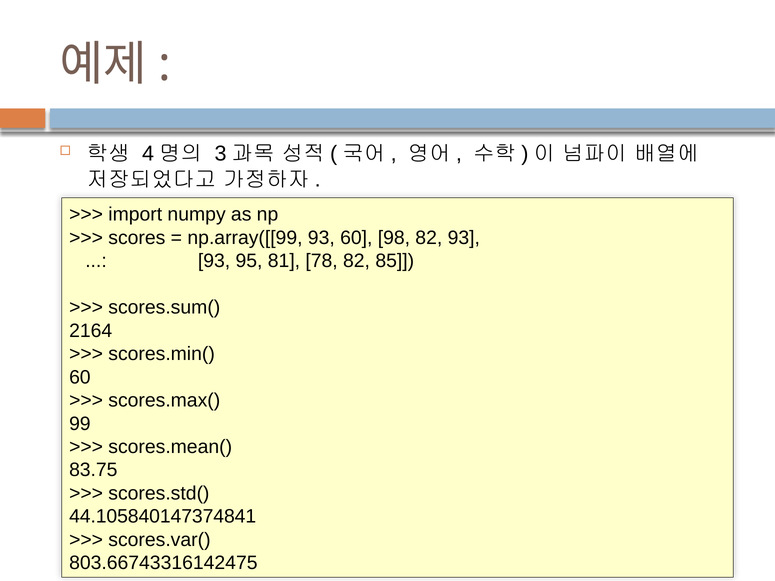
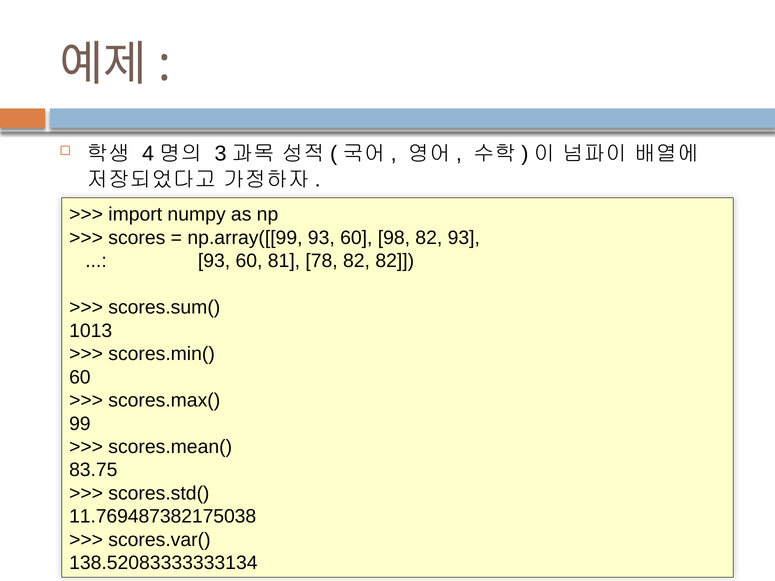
95 at (249, 261): 95 -> 60
82 85: 85 -> 82
2164: 2164 -> 1013
44.105840147374841: 44.105840147374841 -> 11.769487382175038
803.66743316142475: 803.66743316142475 -> 138.52083333333134
